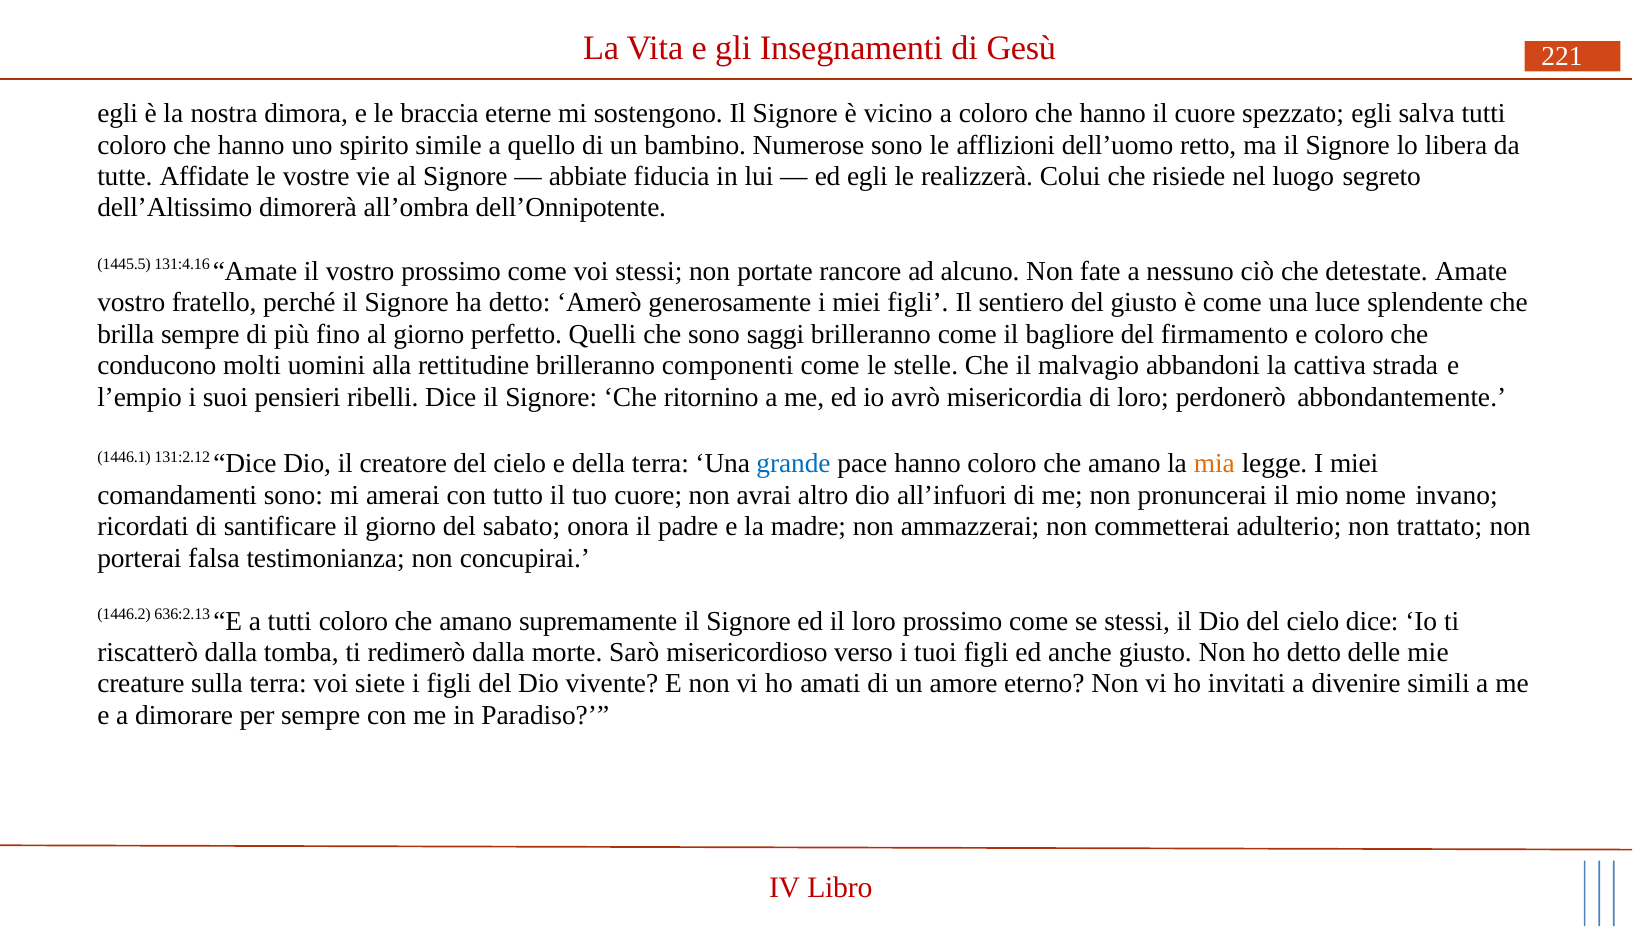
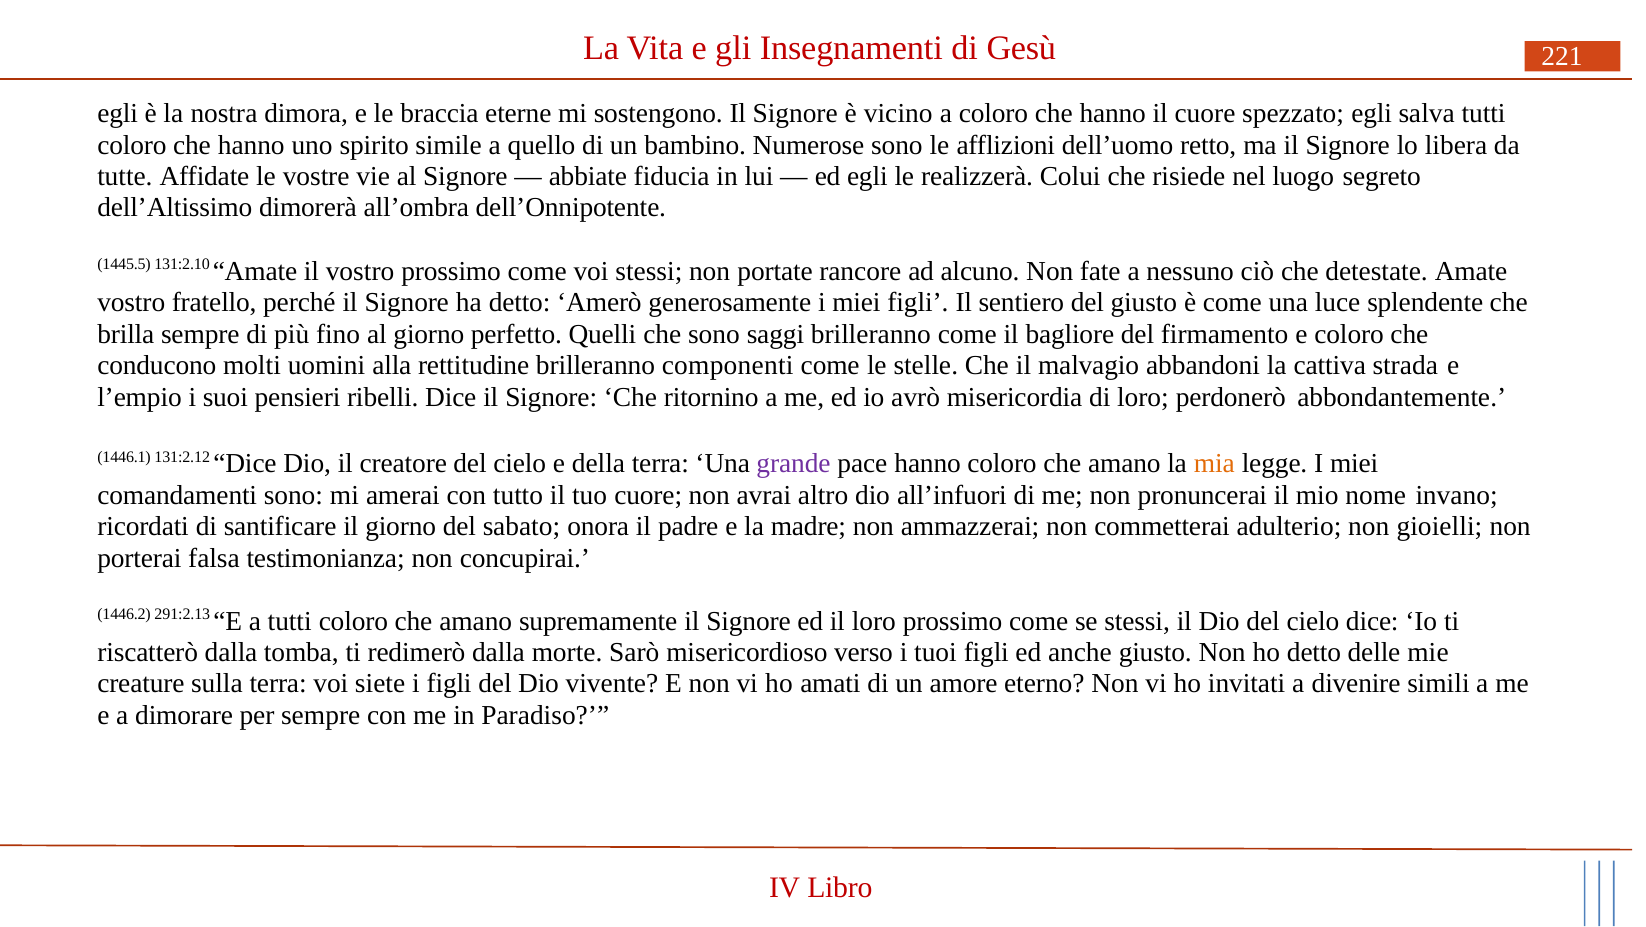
131:4.16: 131:4.16 -> 131:2.10
grande colour: blue -> purple
trattato: trattato -> gioielli
636:2.13: 636:2.13 -> 291:2.13
